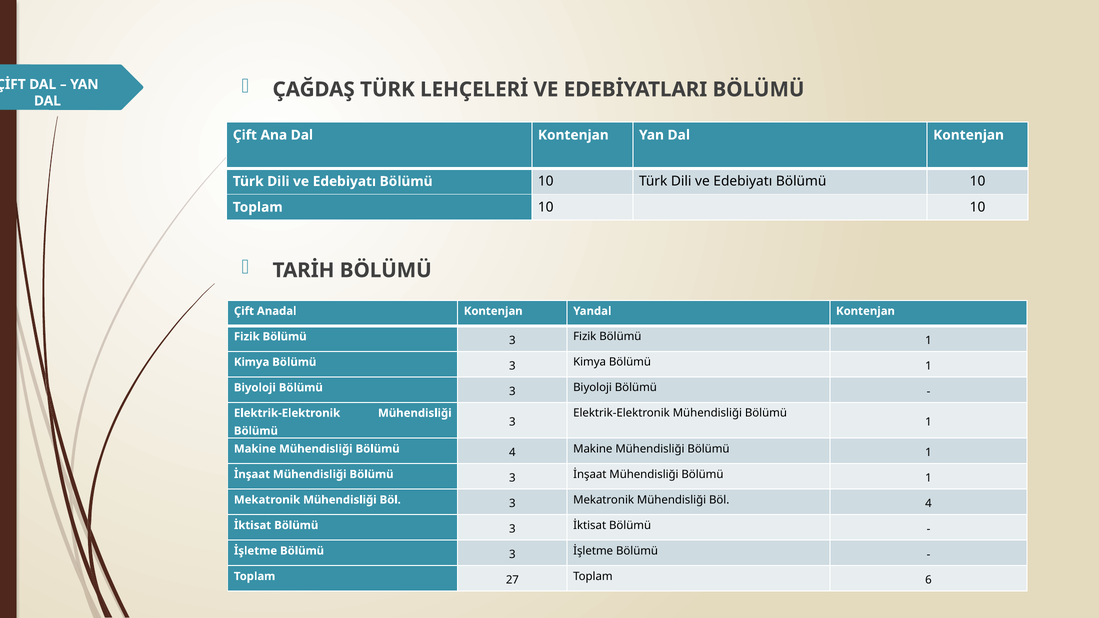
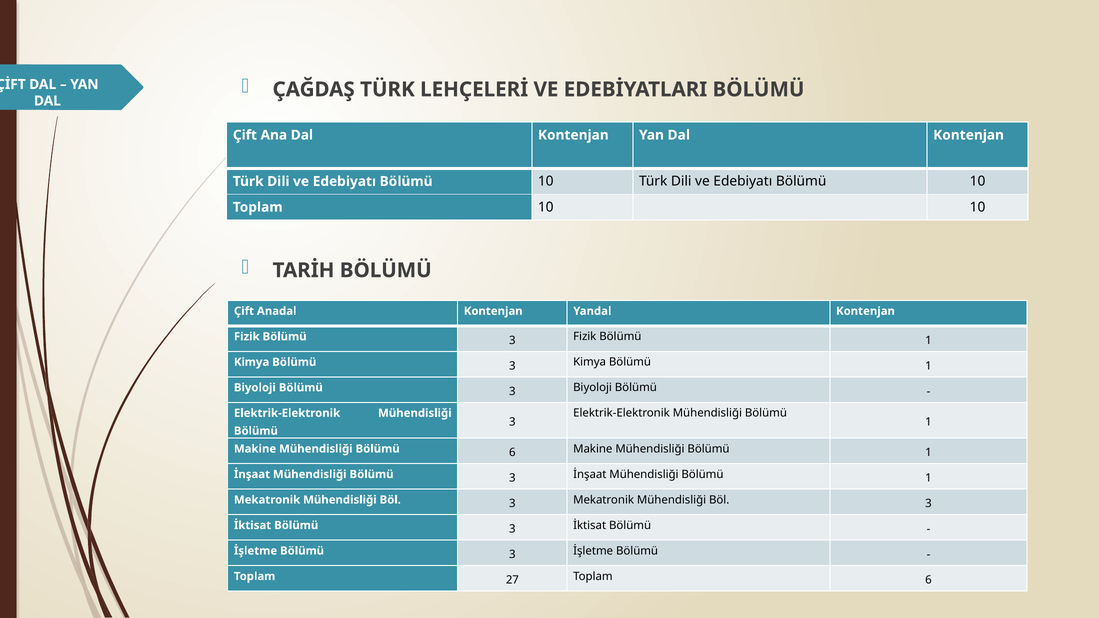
Bölümü 4: 4 -> 6
4 at (929, 504): 4 -> 3
